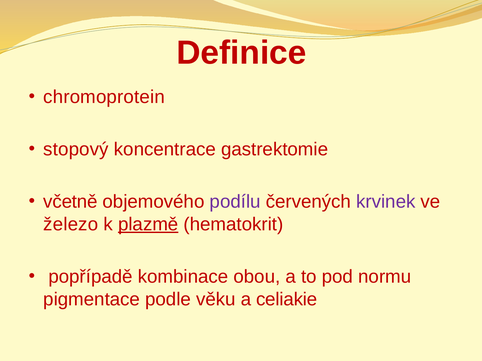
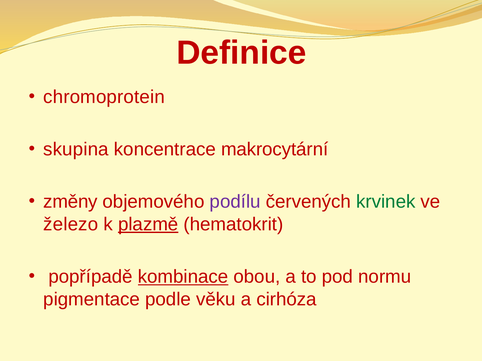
stopový: stopový -> skupina
gastrektomie: gastrektomie -> makrocytární
včetně: včetně -> změny
krvinek colour: purple -> green
kombinace underline: none -> present
celiakie: celiakie -> cirhóza
